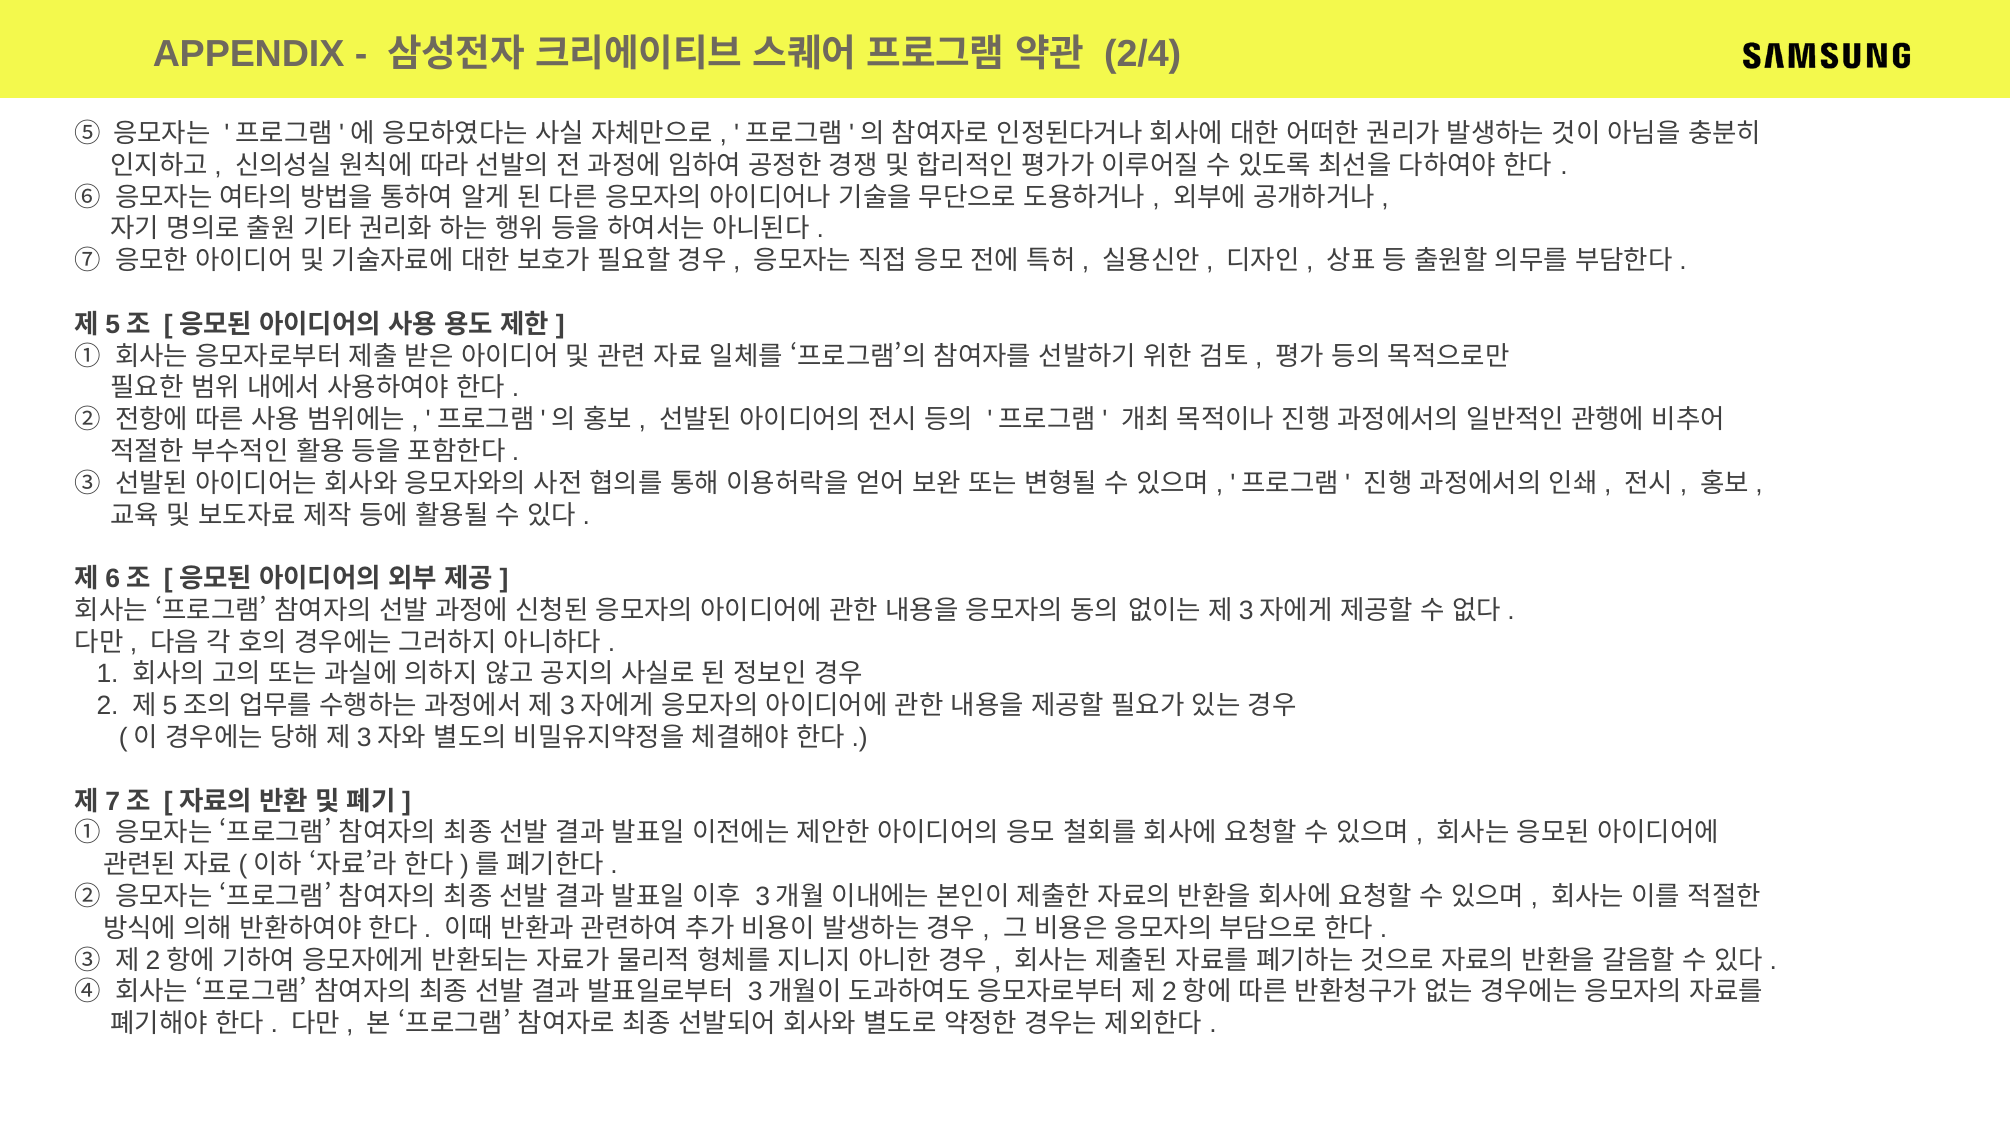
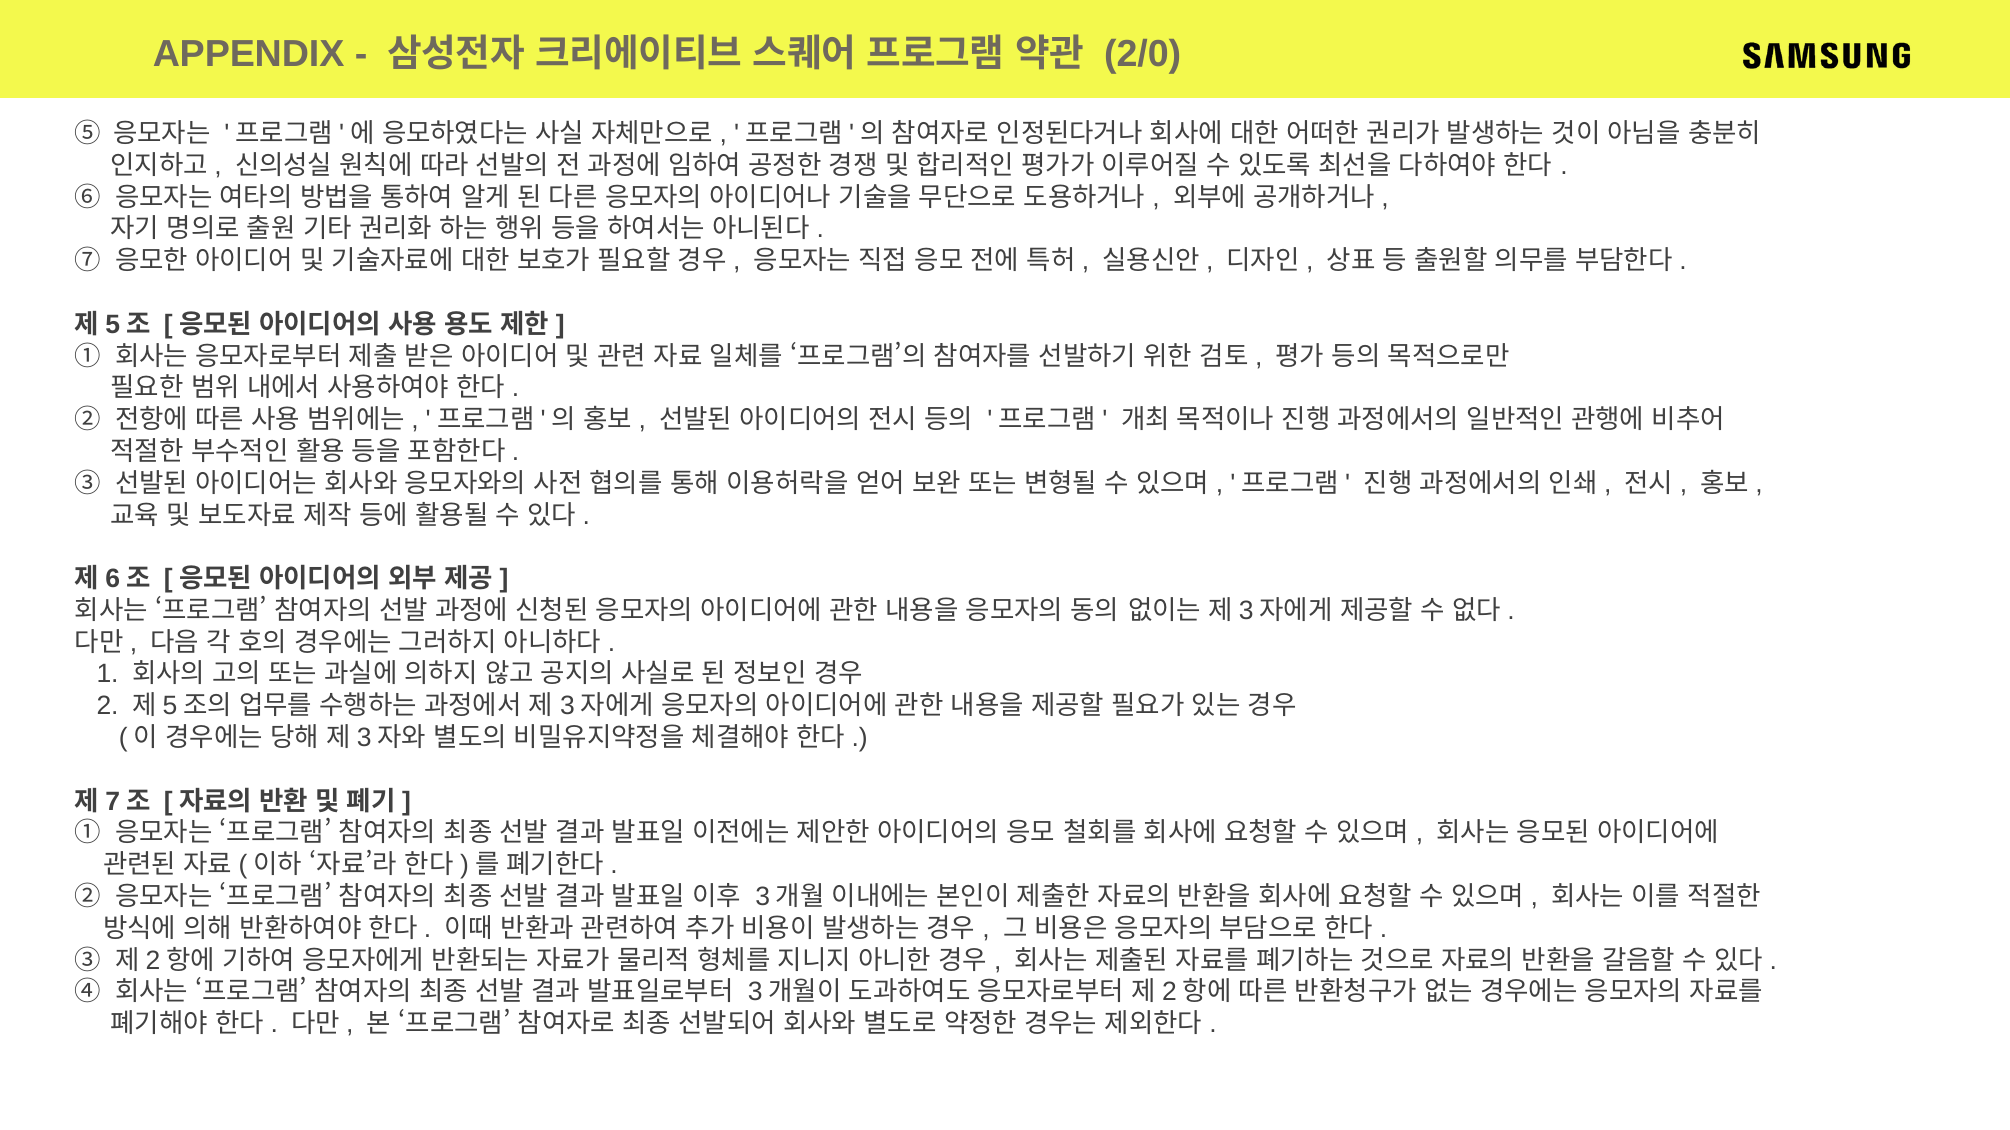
2/4: 2/4 -> 2/0
